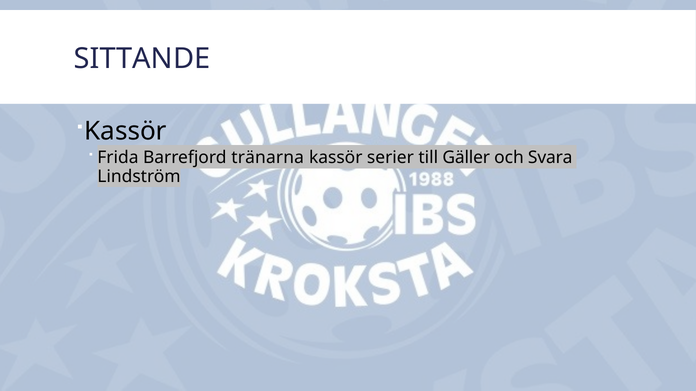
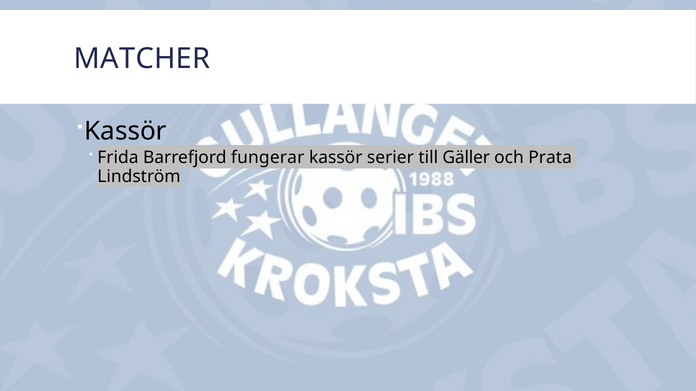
SITTANDE: SITTANDE -> MATCHER
tränarna: tränarna -> fungerar
Svara: Svara -> Prata
